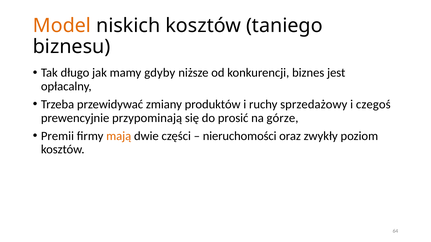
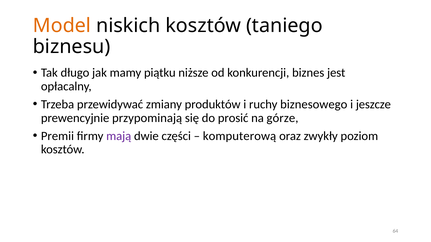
gdyby: gdyby -> piątku
sprzedażowy: sprzedażowy -> biznesowego
czegoś: czegoś -> jeszcze
mają colour: orange -> purple
nieruchomości: nieruchomości -> komputerową
